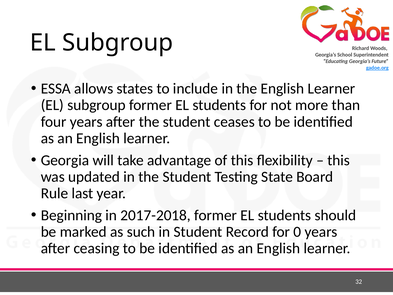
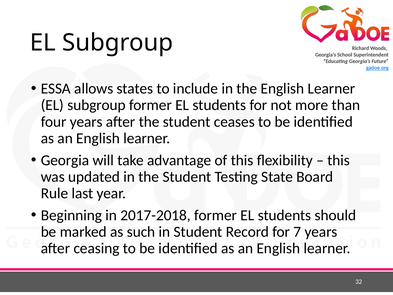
0: 0 -> 7
